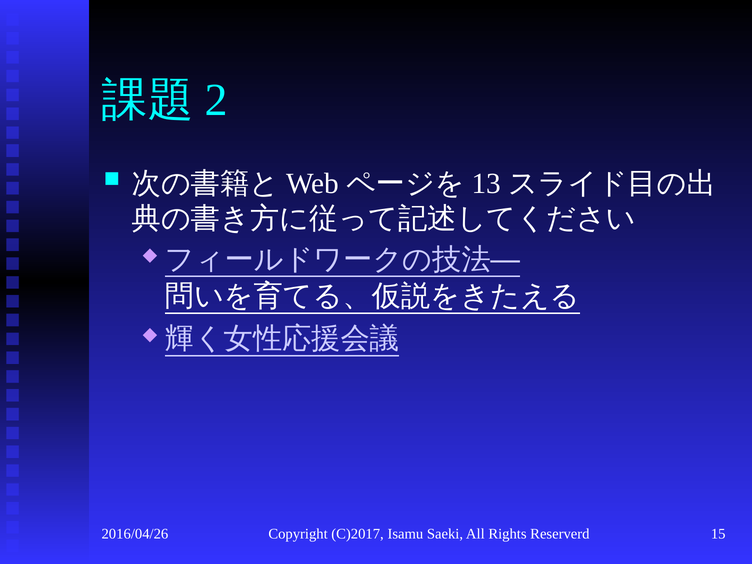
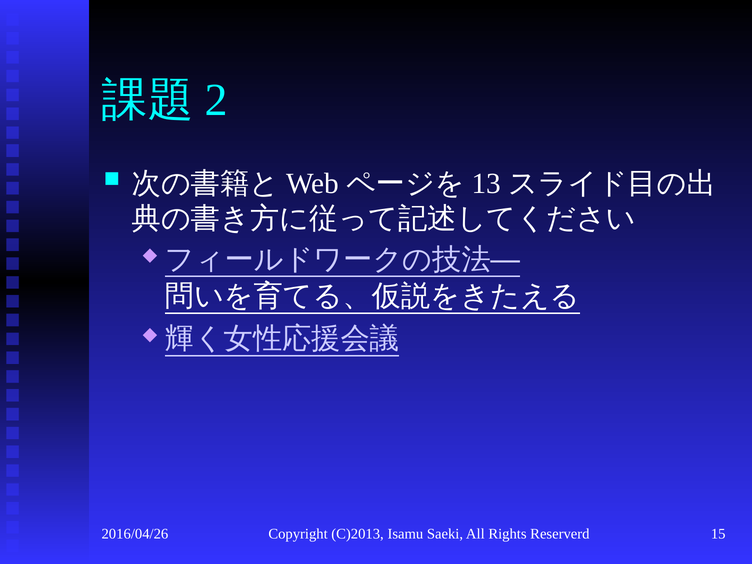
C)2017: C)2017 -> C)2013
